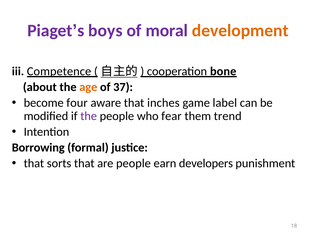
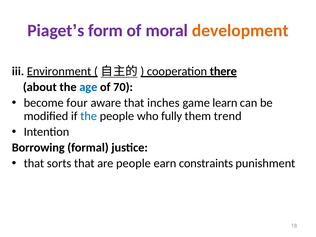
boys: boys -> form
Competence: Competence -> Environment
bone: bone -> there
age colour: orange -> blue
37: 37 -> 70
label: label -> learn
the at (89, 116) colour: purple -> blue
fear: fear -> fully
developers: developers -> constraints
